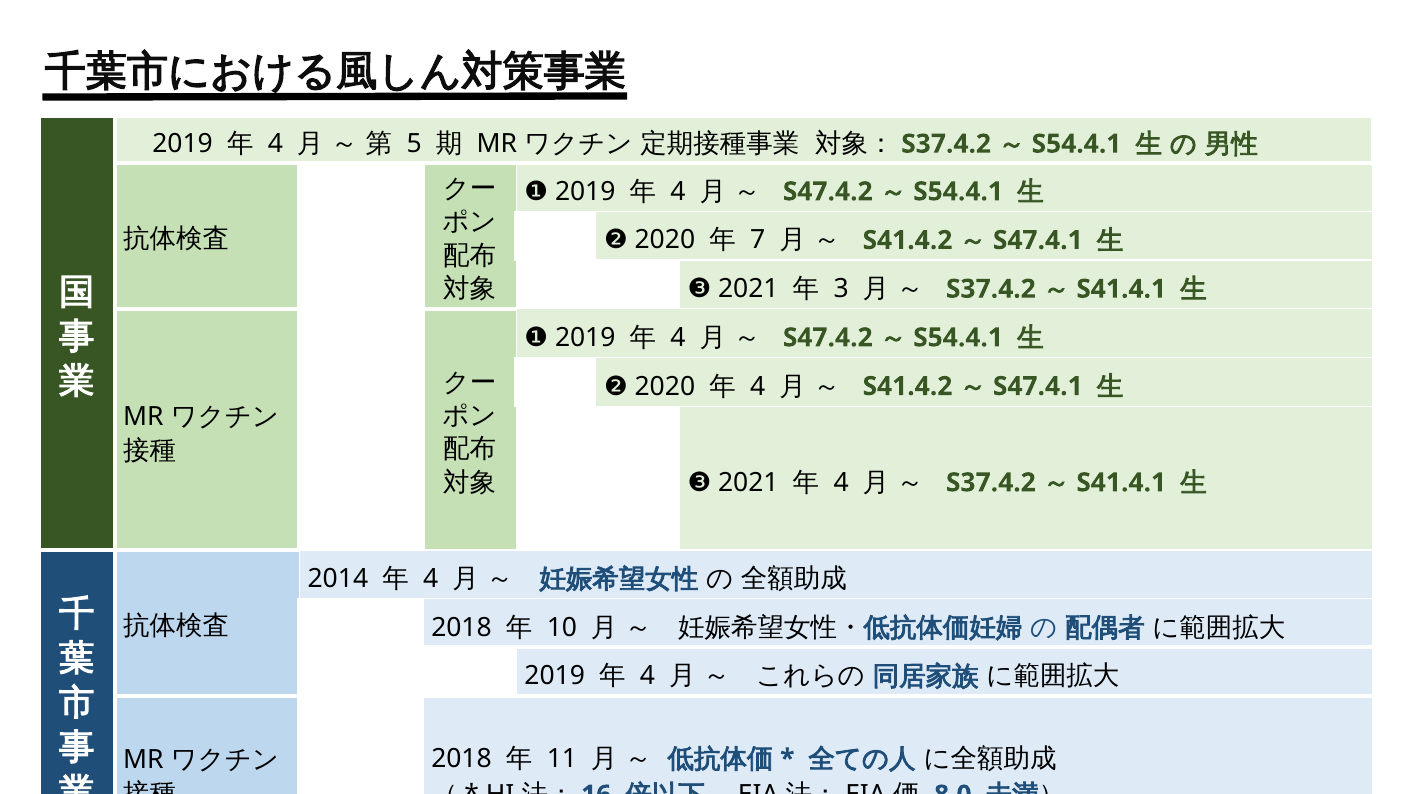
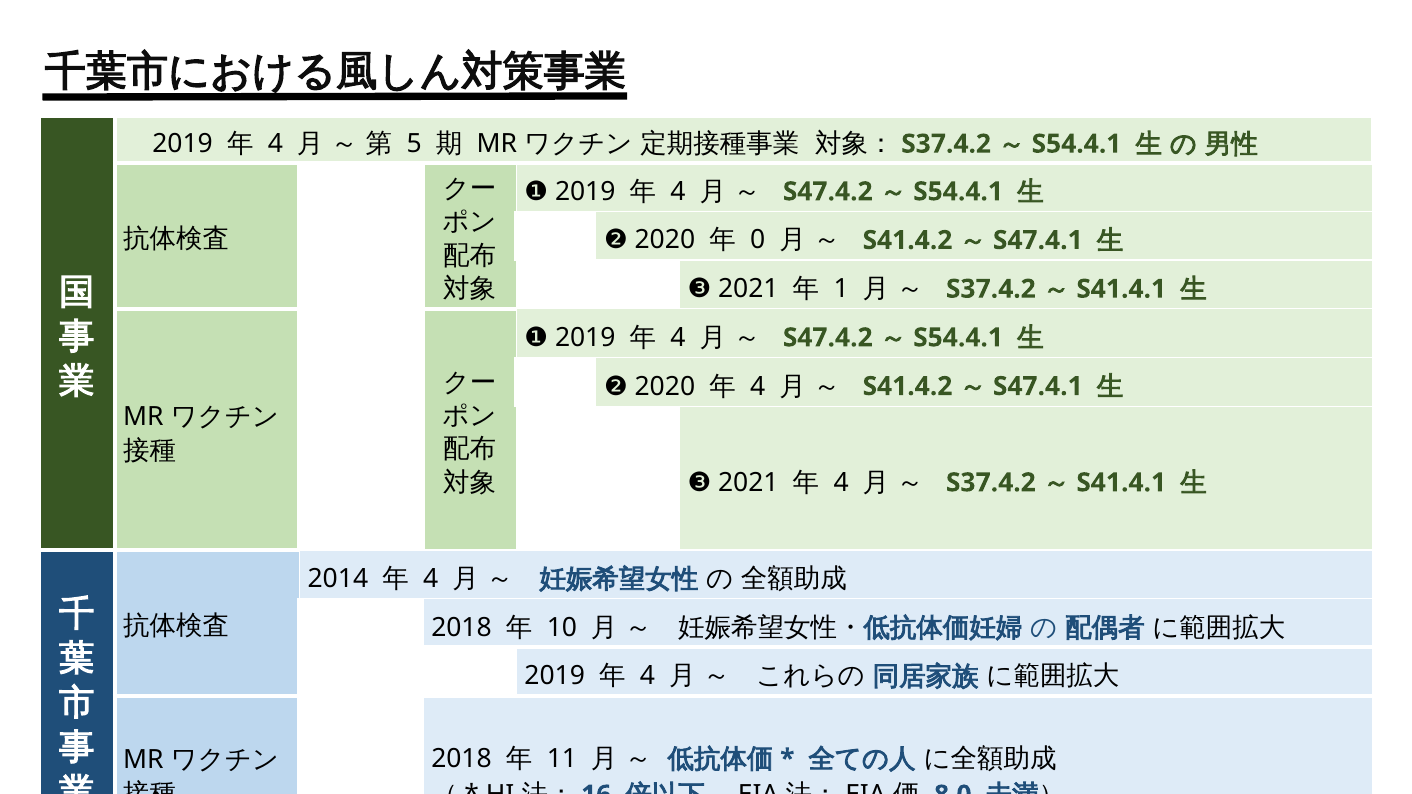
7: 7 -> 0
3: 3 -> 1
